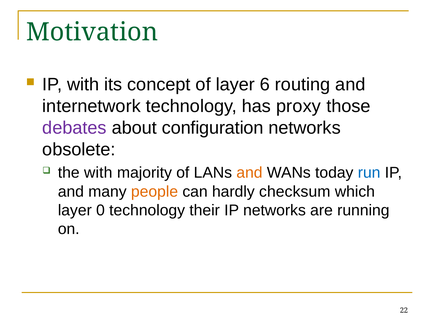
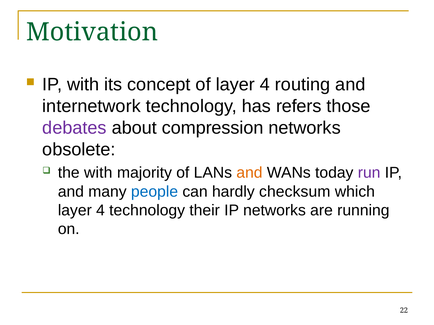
of layer 6: 6 -> 4
proxy: proxy -> refers
configuration: configuration -> compression
run colour: blue -> purple
people colour: orange -> blue
0 at (101, 211): 0 -> 4
